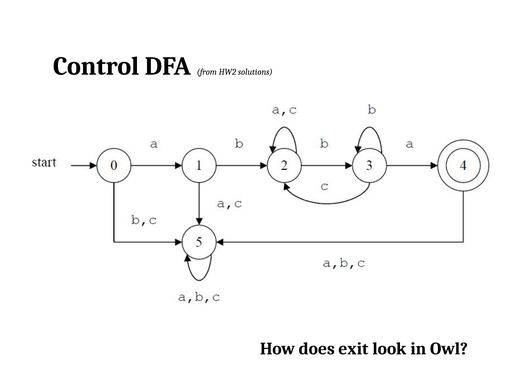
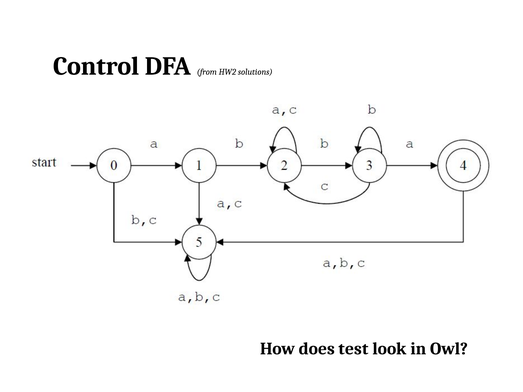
exit: exit -> test
